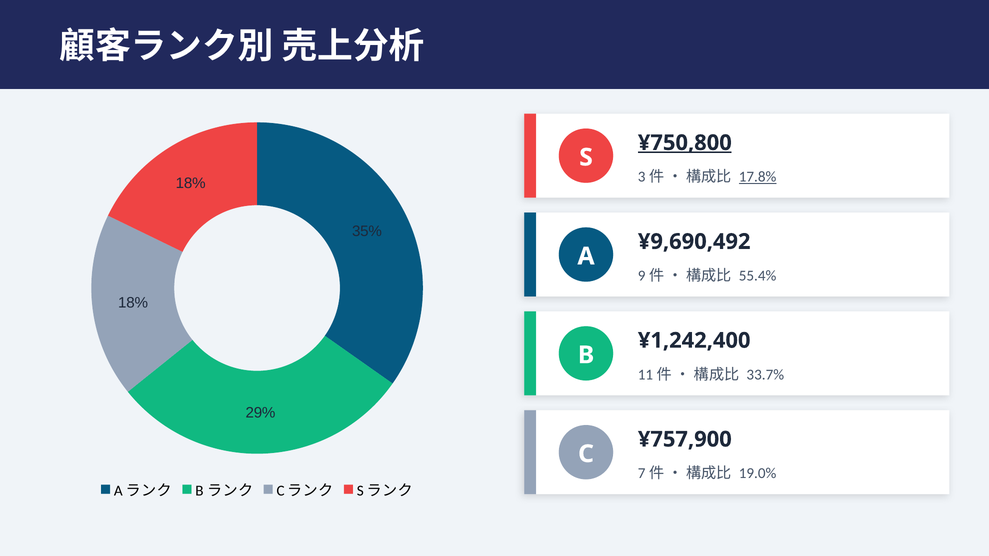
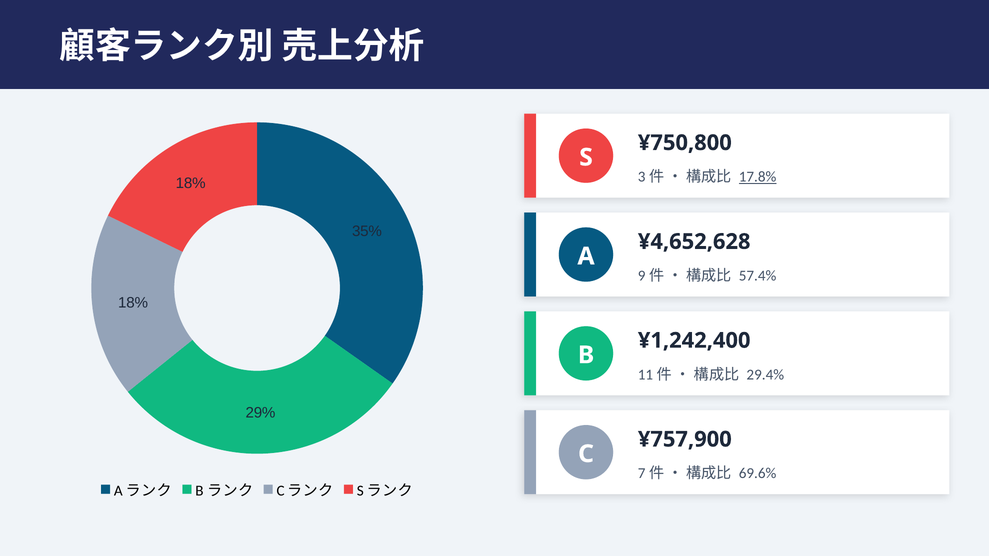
¥750,800 underline: present -> none
¥9,690,492: ¥9,690,492 -> ¥4,652,628
55.4%: 55.4% -> 57.4%
33.7%: 33.7% -> 29.4%
19.0%: 19.0% -> 69.6%
